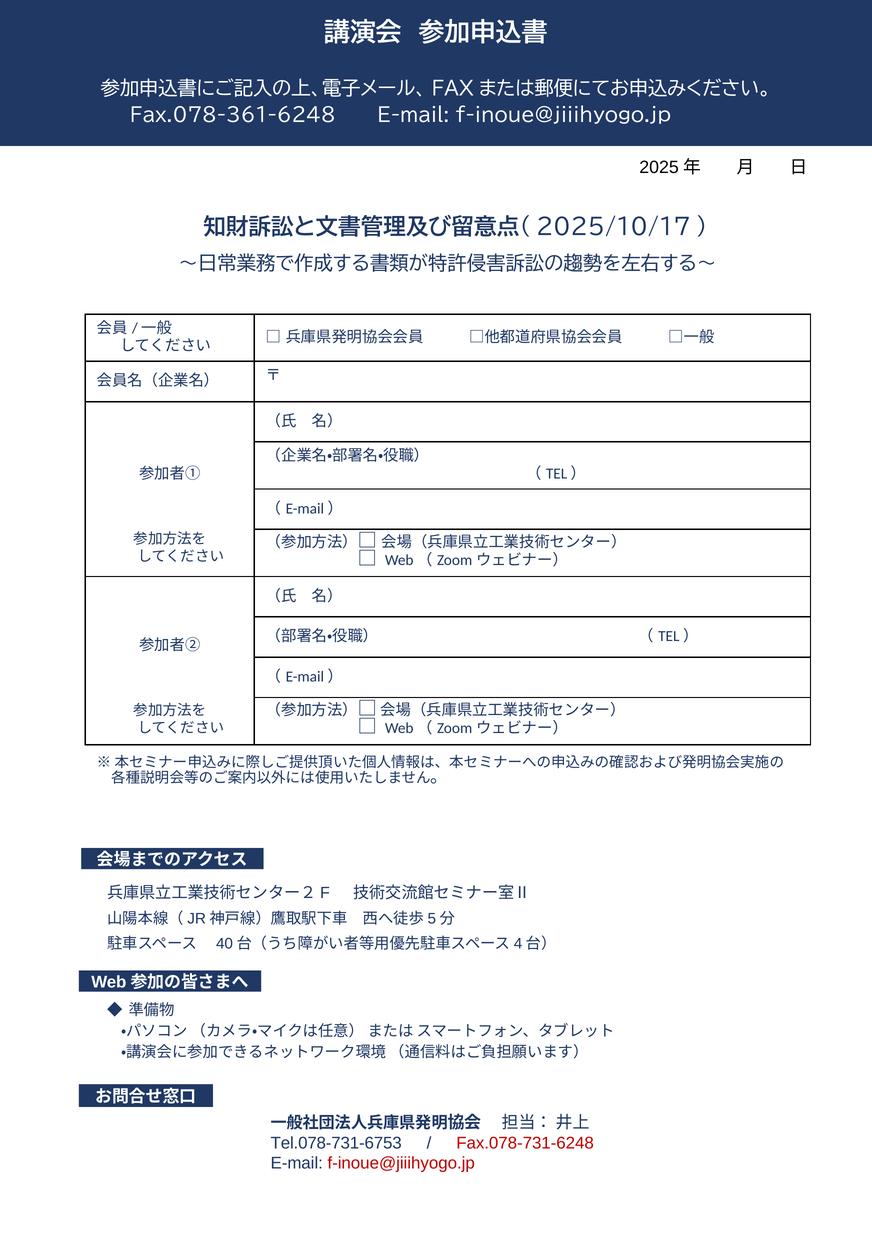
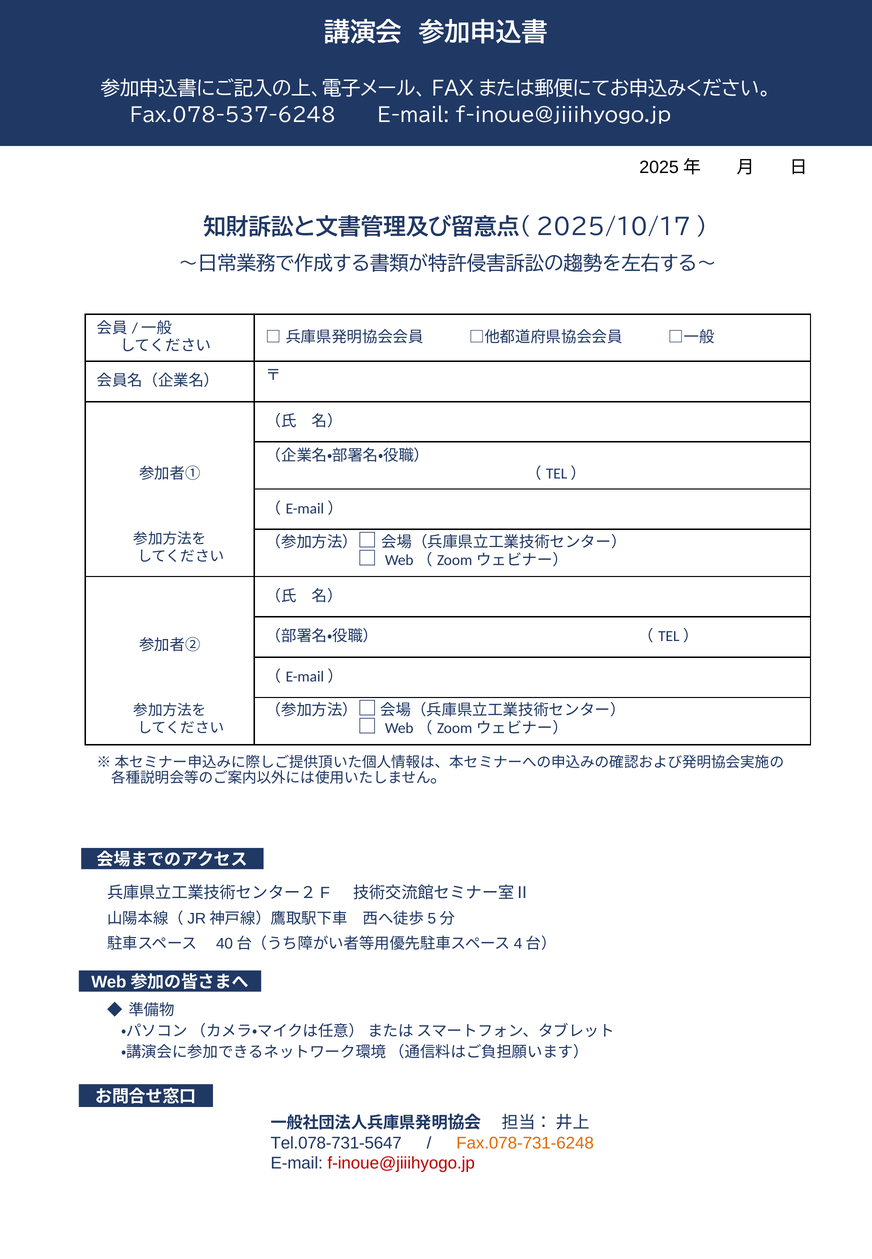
Fax.078-361-6248: Fax.078-361-6248 -> Fax.078-537-6248
Tel.078-731-6753: Tel.078-731-6753 -> Tel.078-731-5647
Fax.078-731-6248 colour: red -> orange
